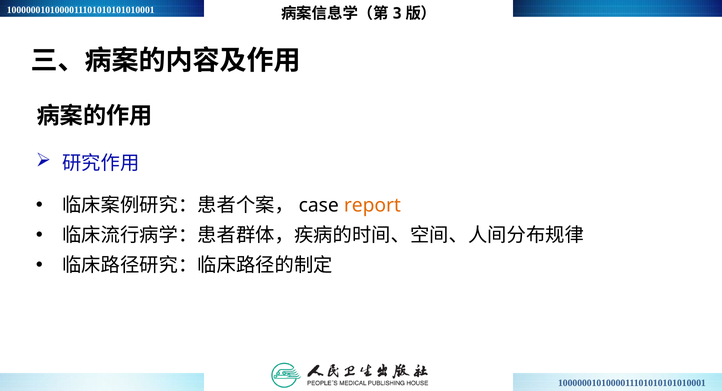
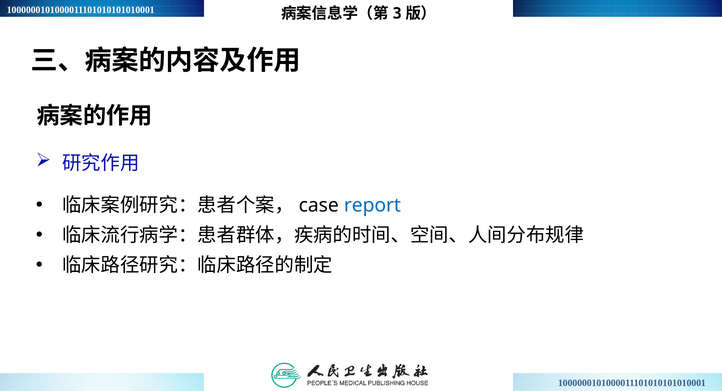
report colour: orange -> blue
